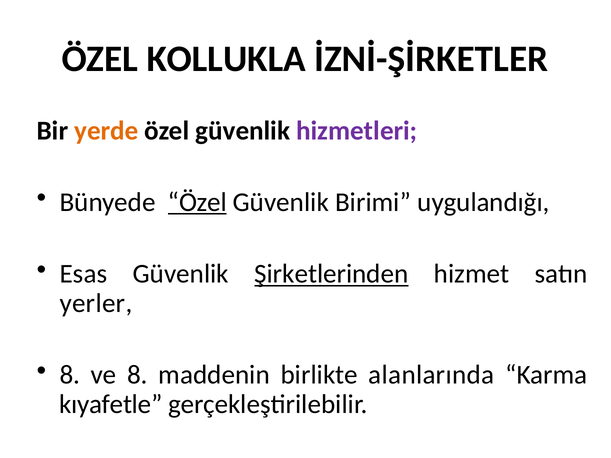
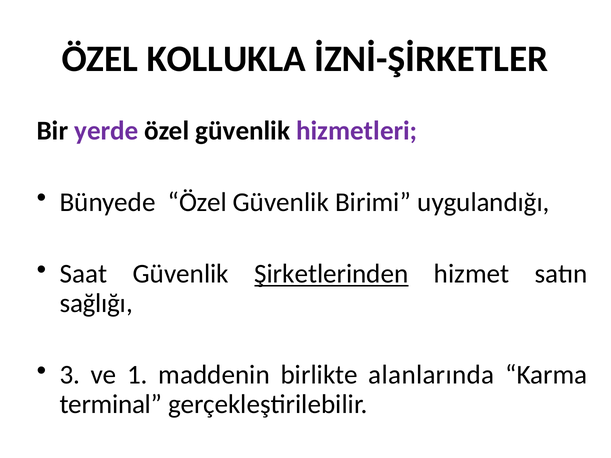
yerde colour: orange -> purple
Özel at (197, 202) underline: present -> none
Esas: Esas -> Saat
yerler: yerler -> sağlığı
8 at (70, 375): 8 -> 3
ve 8: 8 -> 1
kıyafetle: kıyafetle -> terminal
